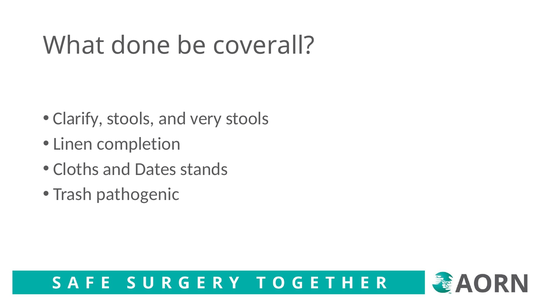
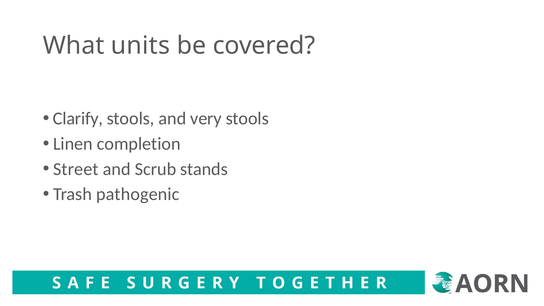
done: done -> units
coverall: coverall -> covered
Cloths: Cloths -> Street
Dates: Dates -> Scrub
